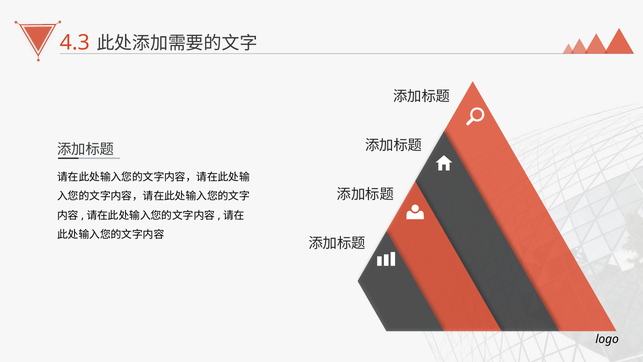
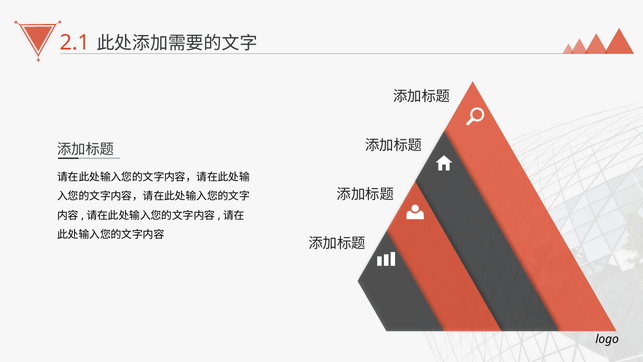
4.3: 4.3 -> 2.1
